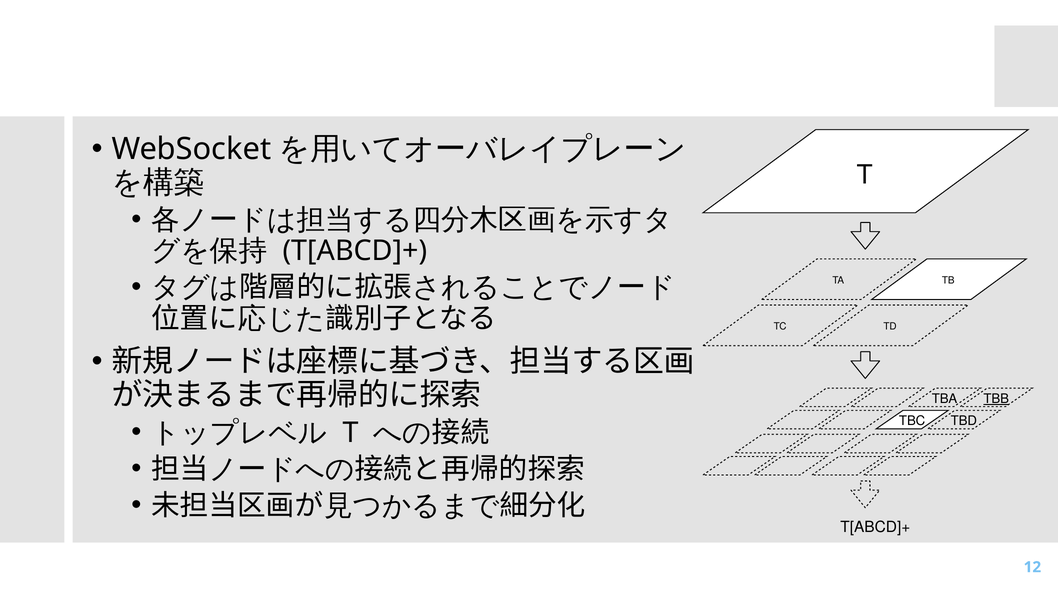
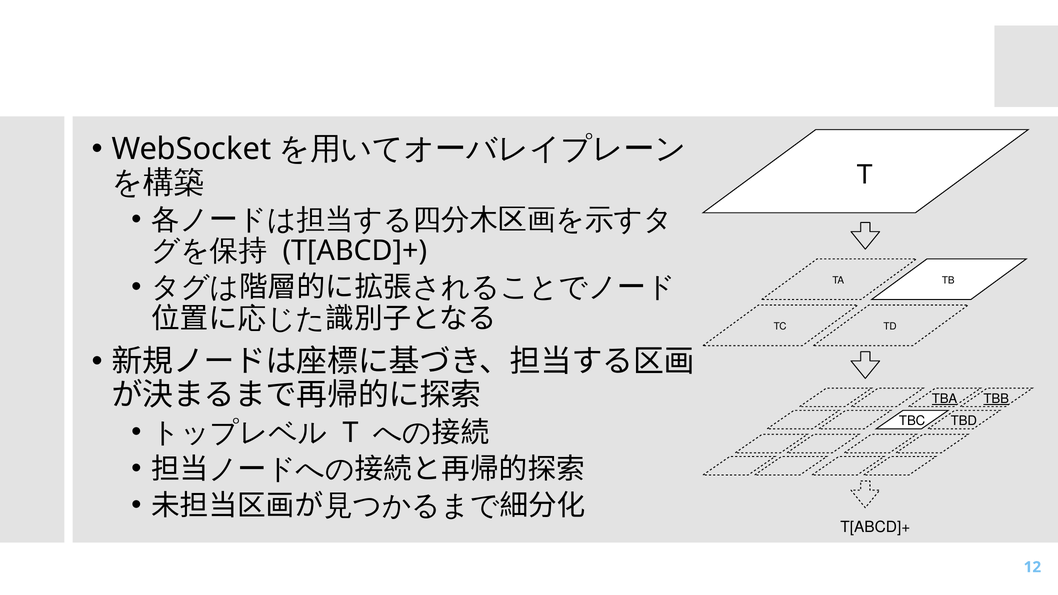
TBA underline: none -> present
